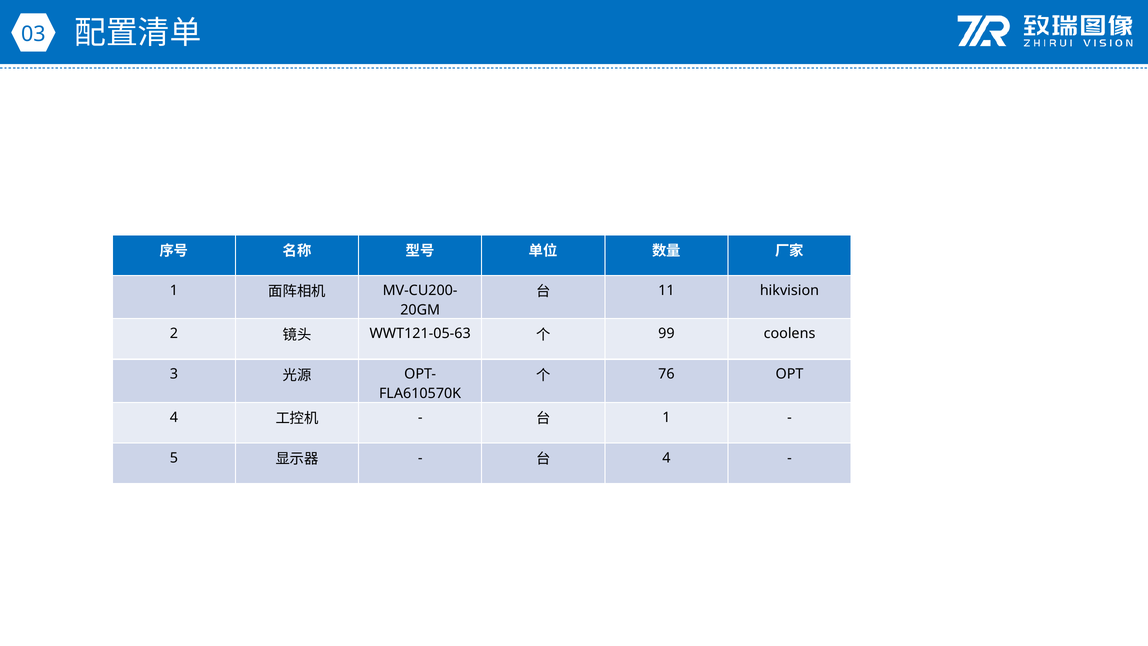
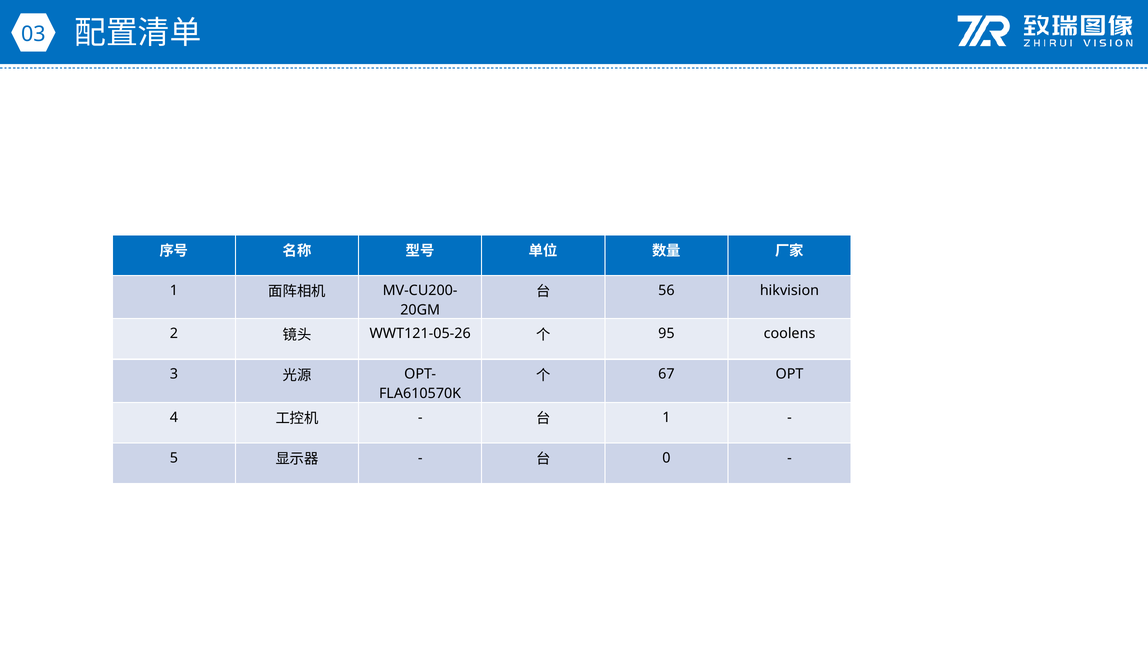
11: 11 -> 56
WWT121-05-63: WWT121-05-63 -> WWT121-05-26
99: 99 -> 95
76: 76 -> 67
4 at (666, 458): 4 -> 0
